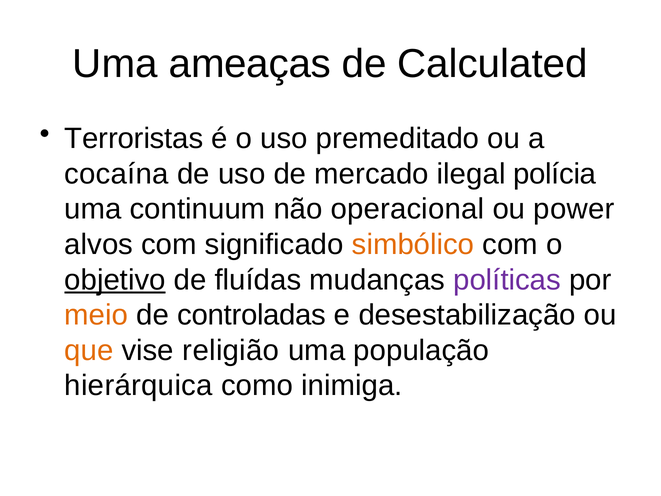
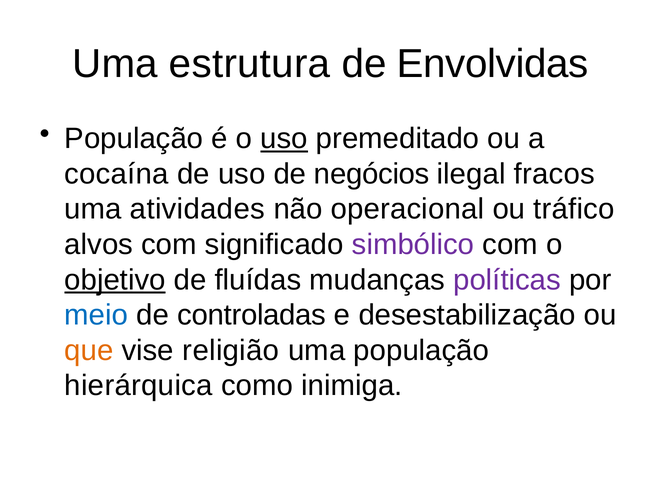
ameaças: ameaças -> estrutura
Calculated: Calculated -> Envolvidas
Terroristas at (134, 139): Terroristas -> População
uso at (284, 139) underline: none -> present
mercado: mercado -> negócios
polícia: polícia -> fracos
continuum: continuum -> atividades
power: power -> tráfico
simbólico colour: orange -> purple
meio colour: orange -> blue
